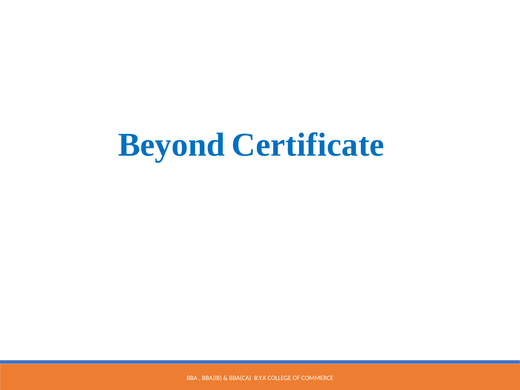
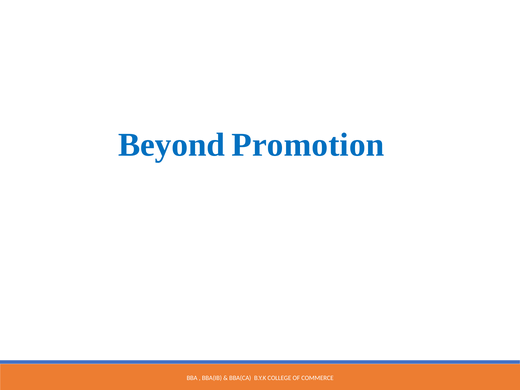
Certificate: Certificate -> Promotion
